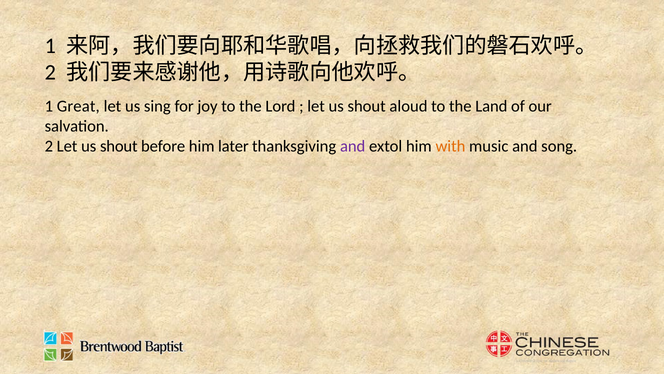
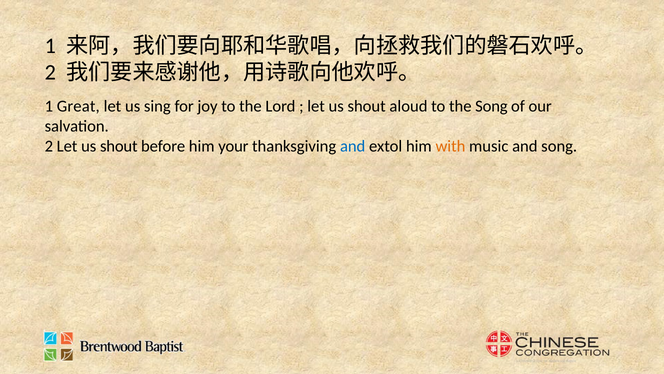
the Land: Land -> Song
later: later -> your
and at (353, 146) colour: purple -> blue
